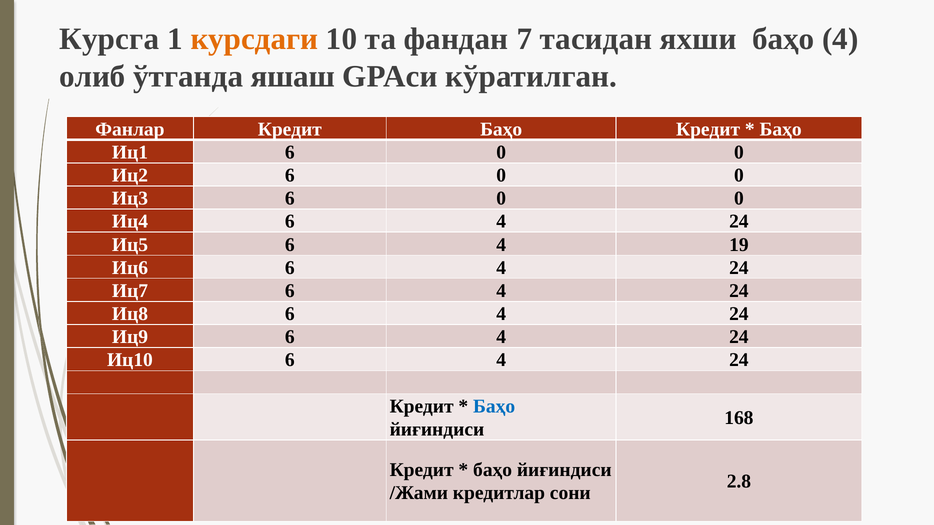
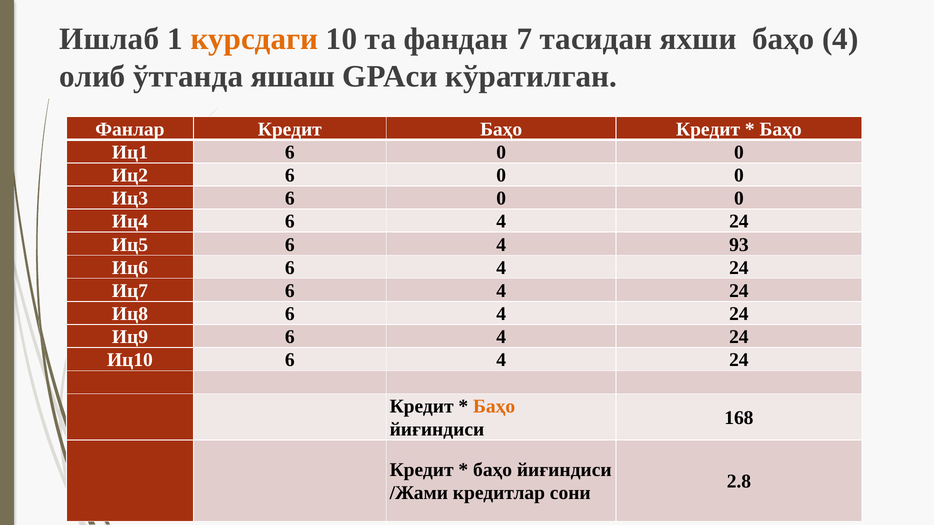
Курсга: Курсга -> Ишлаб
19: 19 -> 93
Бaҳо at (494, 407) colour: blue -> orange
